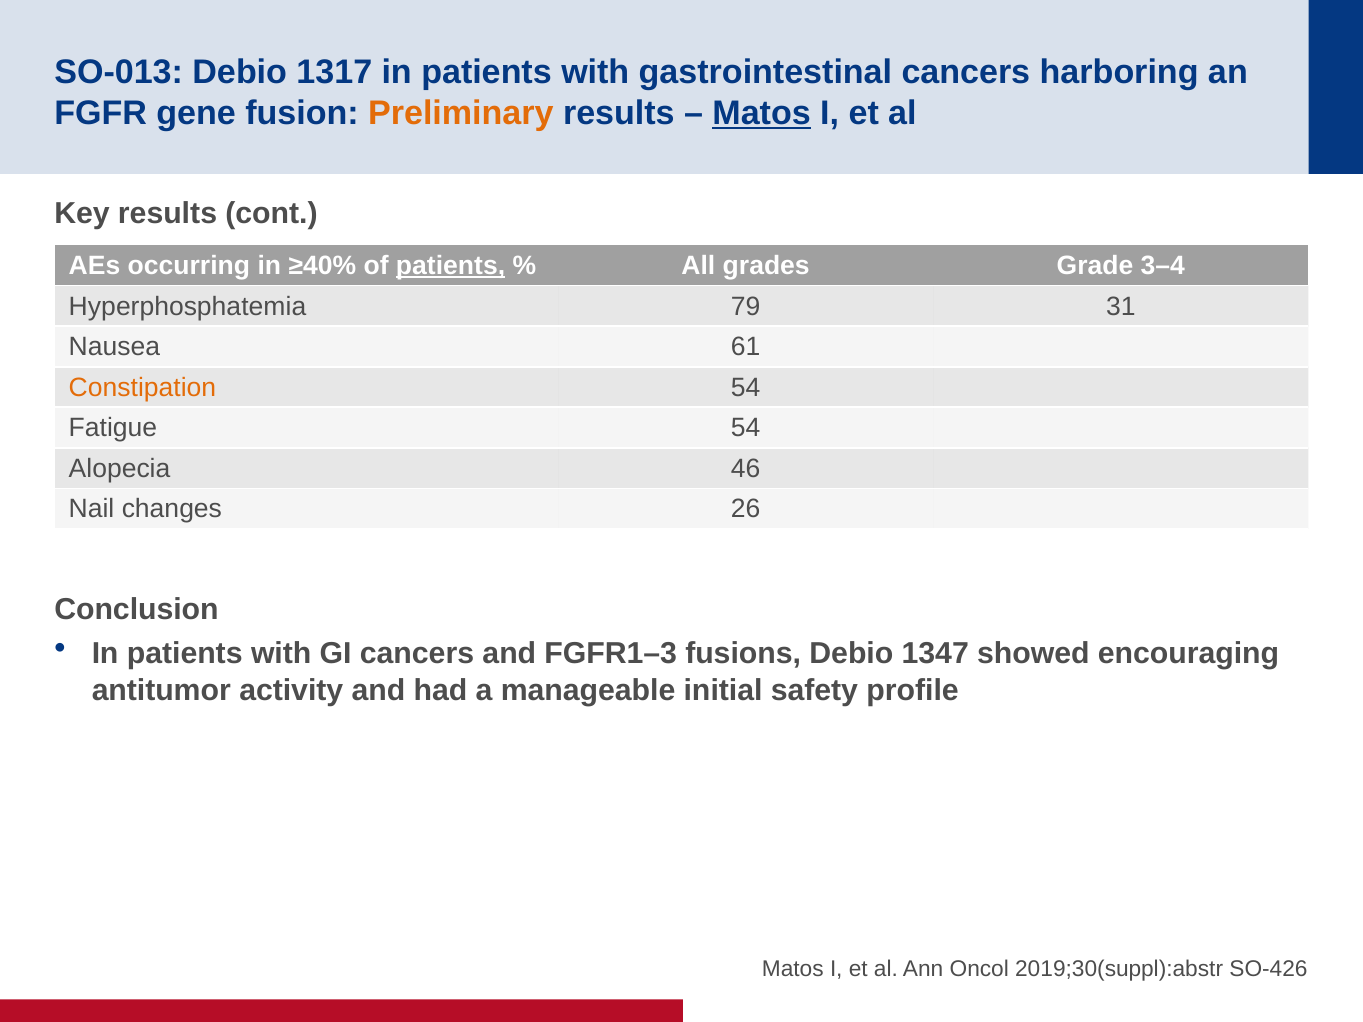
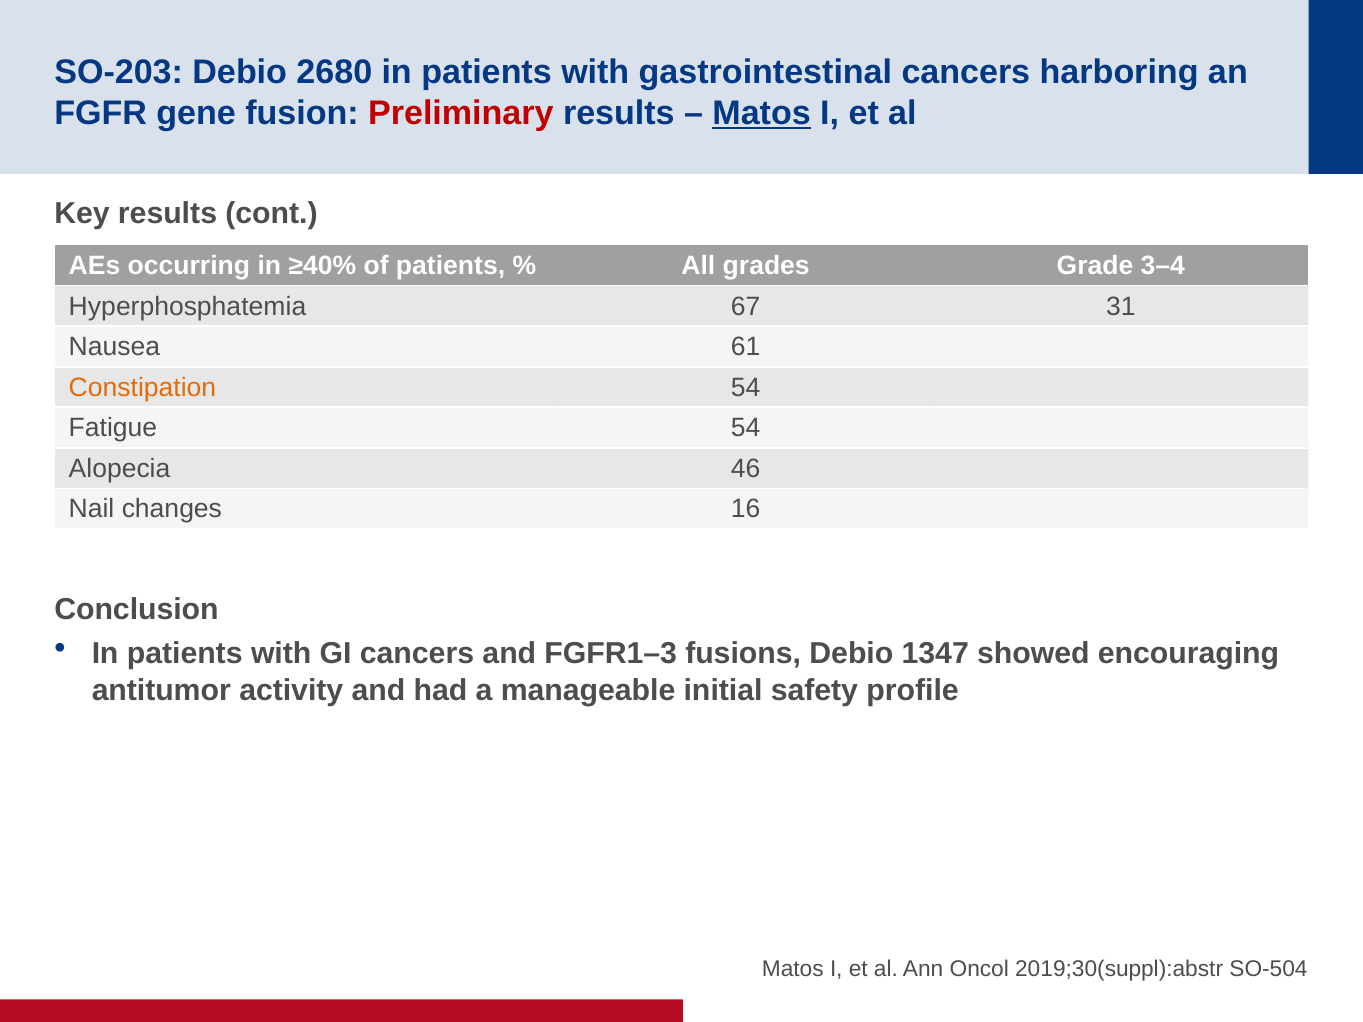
SO-013: SO-013 -> SO-203
1317: 1317 -> 2680
Preliminary colour: orange -> red
patients at (451, 266) underline: present -> none
79: 79 -> 67
26: 26 -> 16
SO-426: SO-426 -> SO-504
